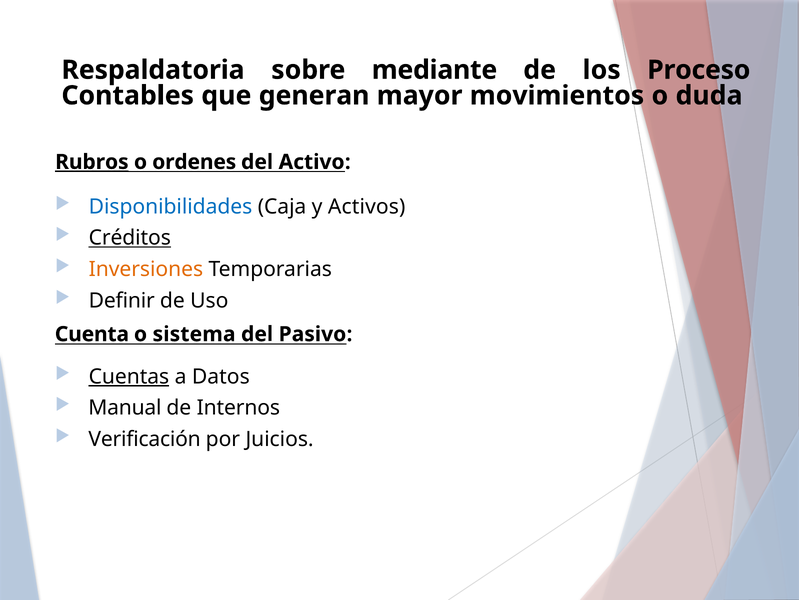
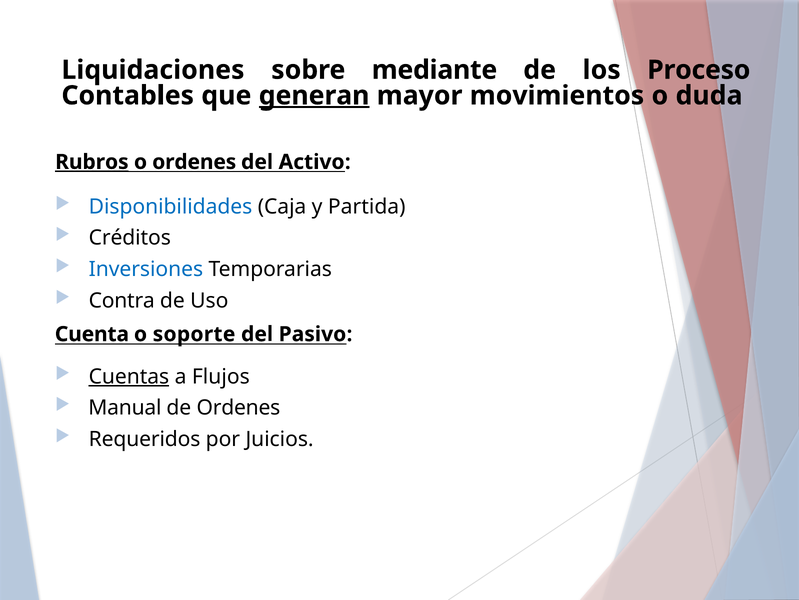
Respaldatoria: Respaldatoria -> Liquidaciones
generan underline: none -> present
Activos: Activos -> Partida
Créditos underline: present -> none
Inversiones colour: orange -> blue
Definir: Definir -> Contra
sistema: sistema -> soporte
Datos: Datos -> Flujos
de Internos: Internos -> Ordenes
Verificación: Verificación -> Requeridos
